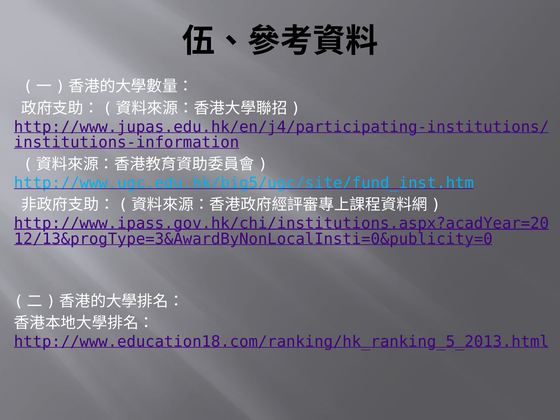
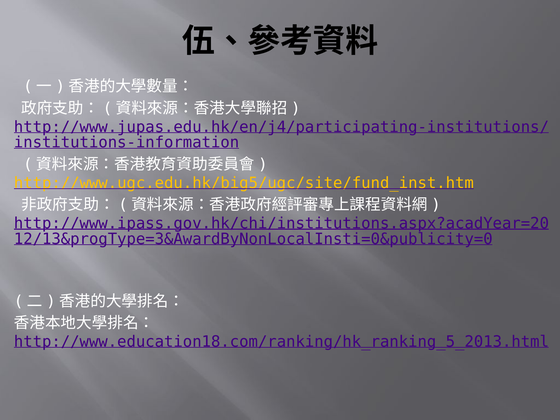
http://www.ugc.edu.hk/big5/ugc/site/fund_inst.htm colour: light blue -> yellow
